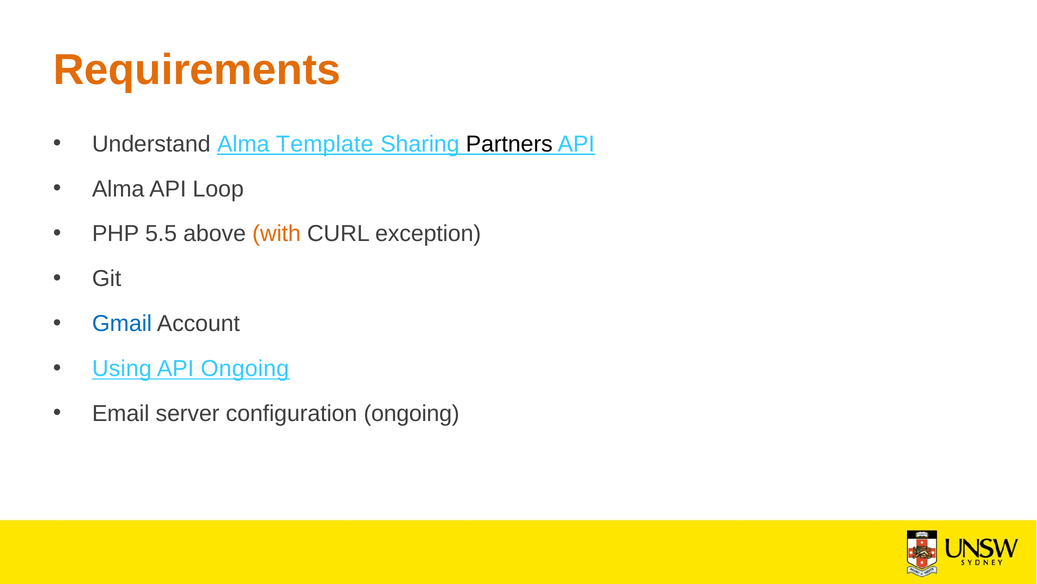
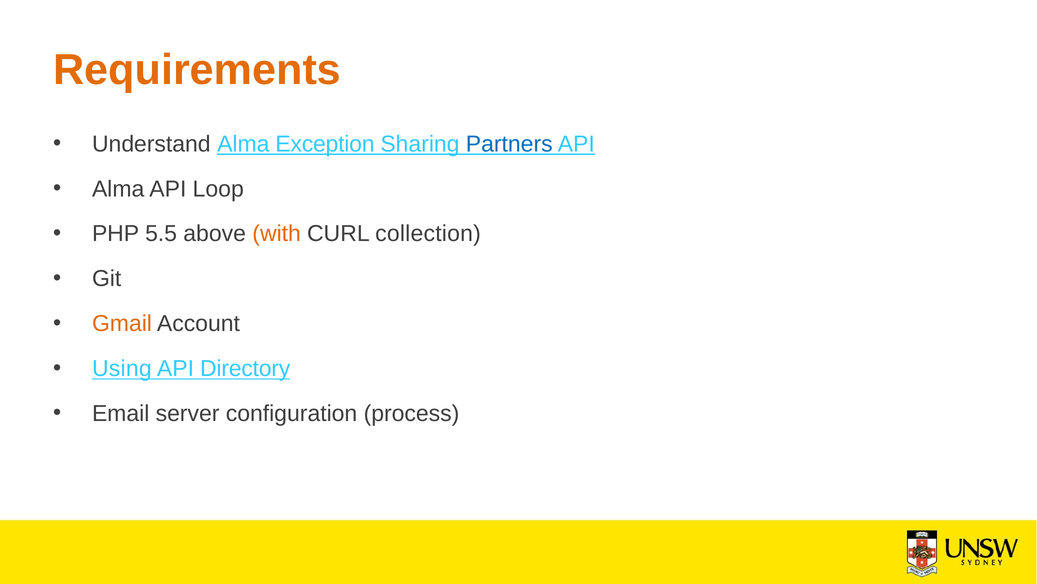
Template: Template -> Exception
Partners colour: black -> blue
exception: exception -> collection
Gmail colour: blue -> orange
API Ongoing: Ongoing -> Directory
configuration ongoing: ongoing -> process
